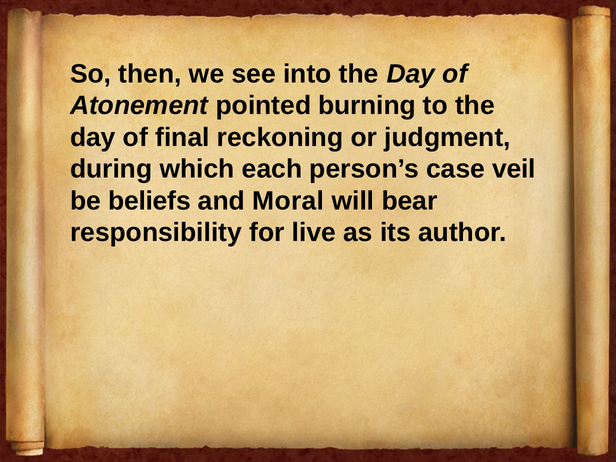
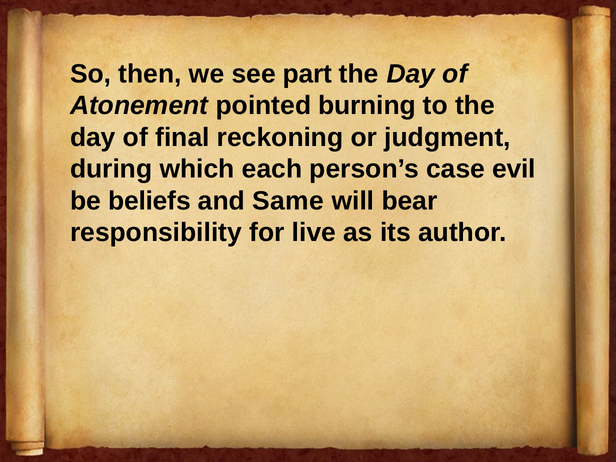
into: into -> part
veil: veil -> evil
Moral: Moral -> Same
